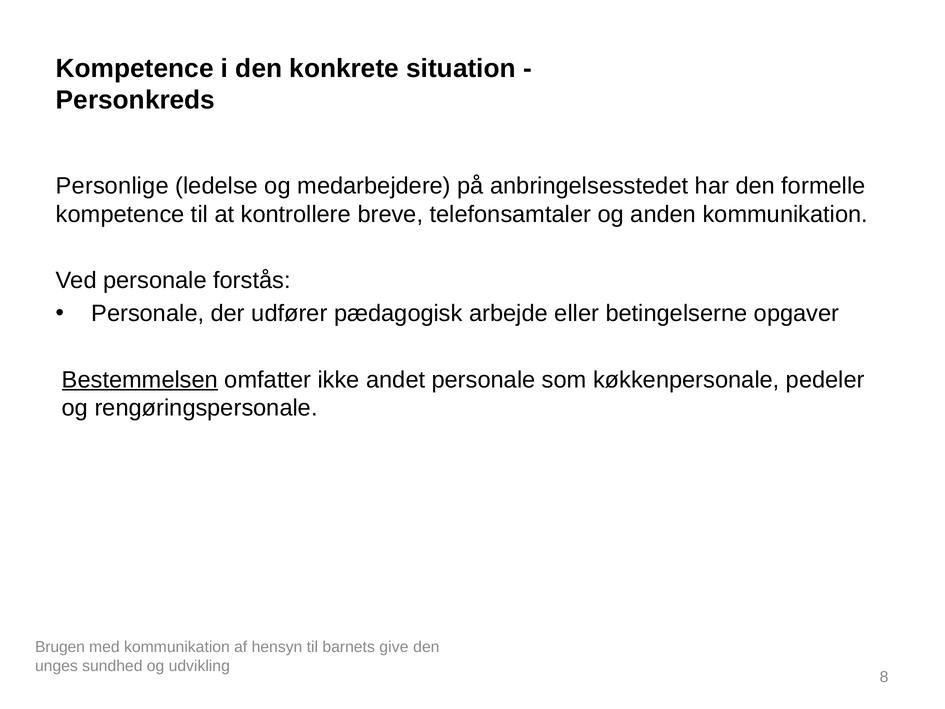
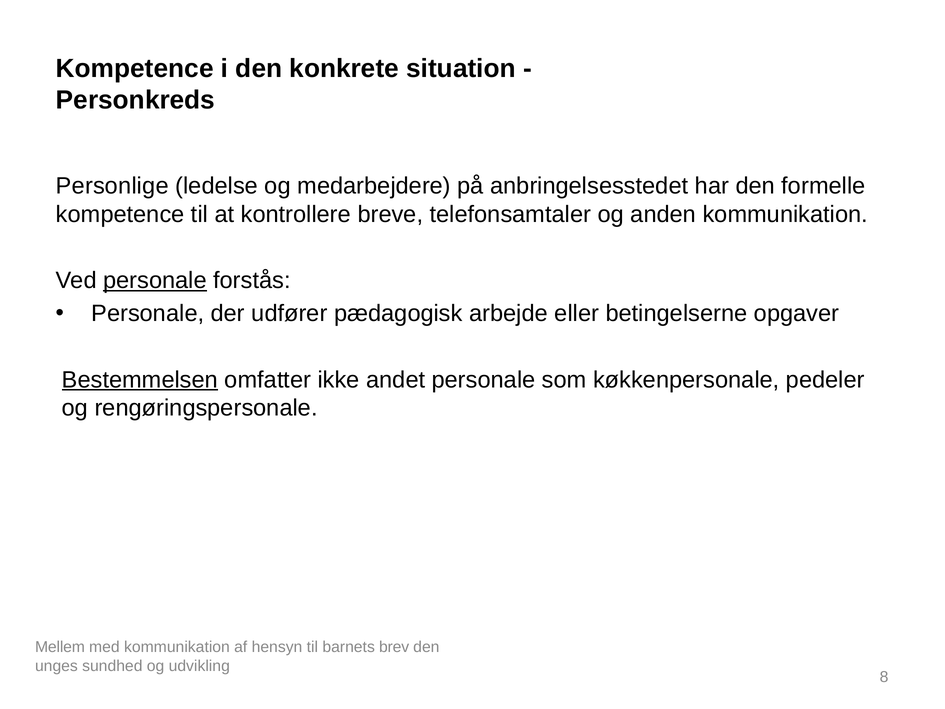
personale at (155, 280) underline: none -> present
Brugen: Brugen -> Mellem
give: give -> brev
